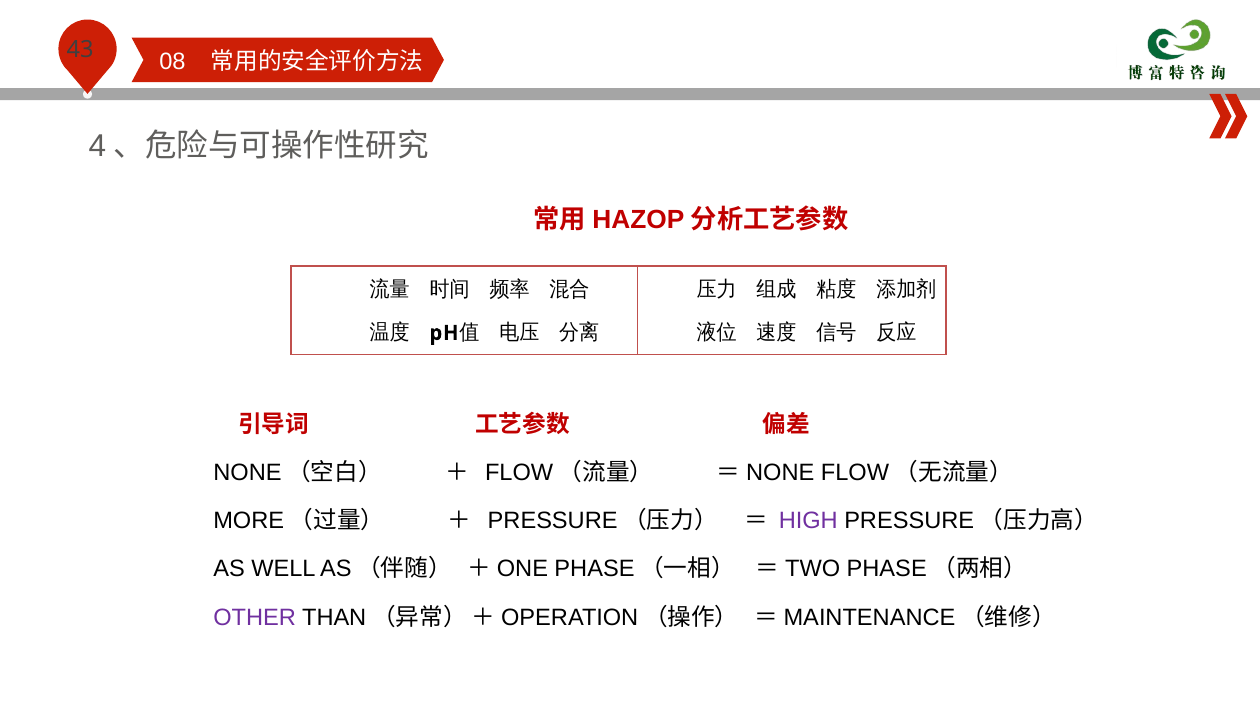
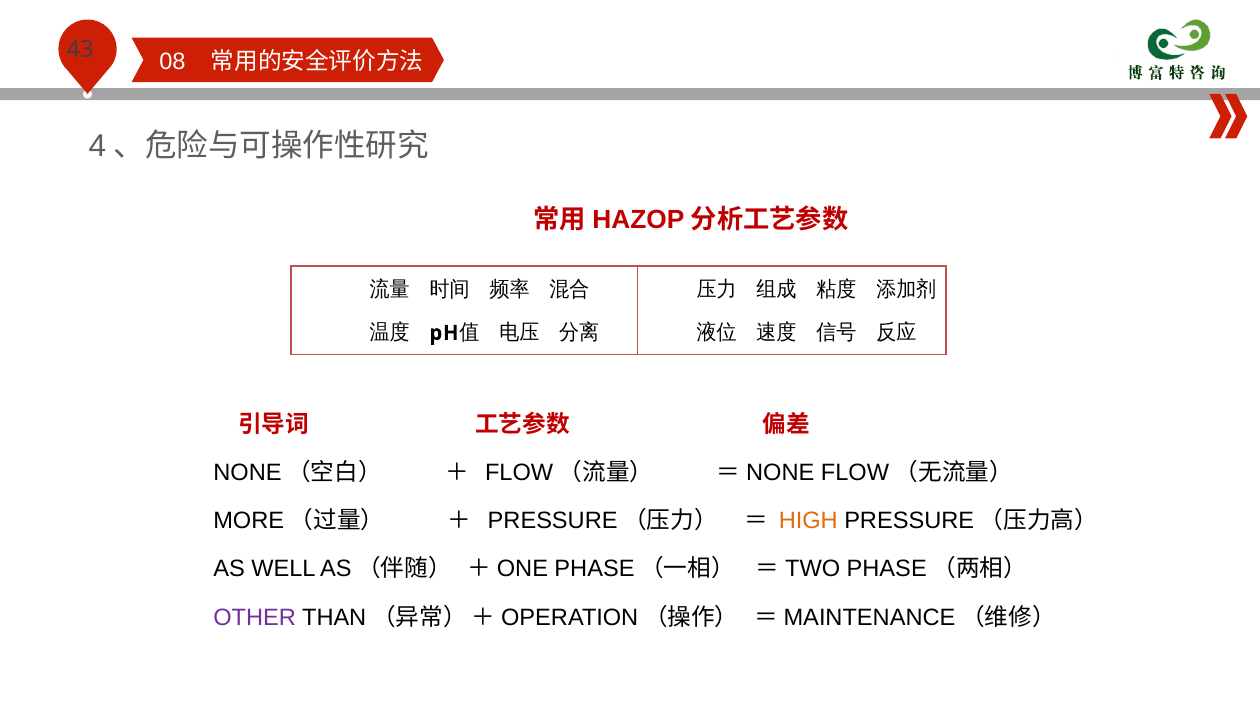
HIGH colour: purple -> orange
